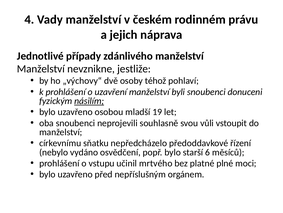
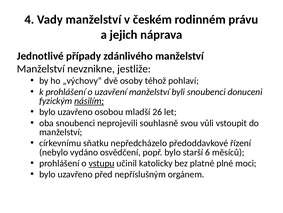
19: 19 -> 26
vstupu underline: none -> present
mrtvého: mrtvého -> katolicky
